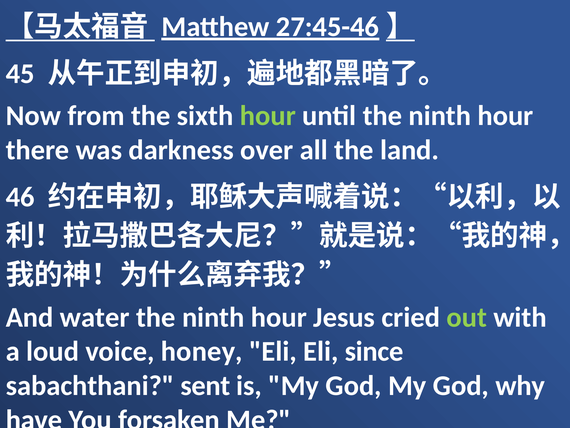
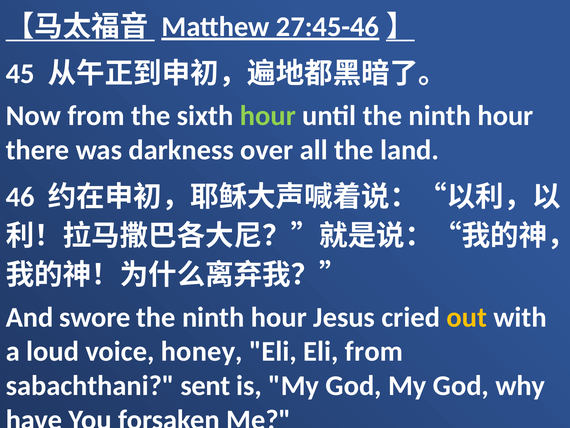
water: water -> swore
out colour: light green -> yellow
Eli since: since -> from
